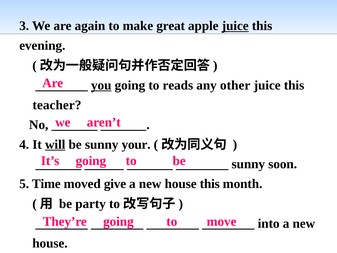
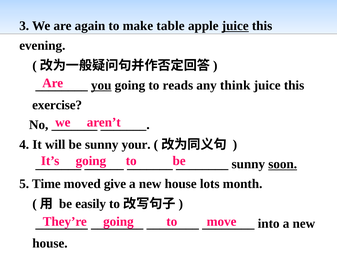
great: great -> table
other: other -> think
teacher: teacher -> exercise
will underline: present -> none
soon underline: none -> present
house this: this -> lots
party: party -> easily
